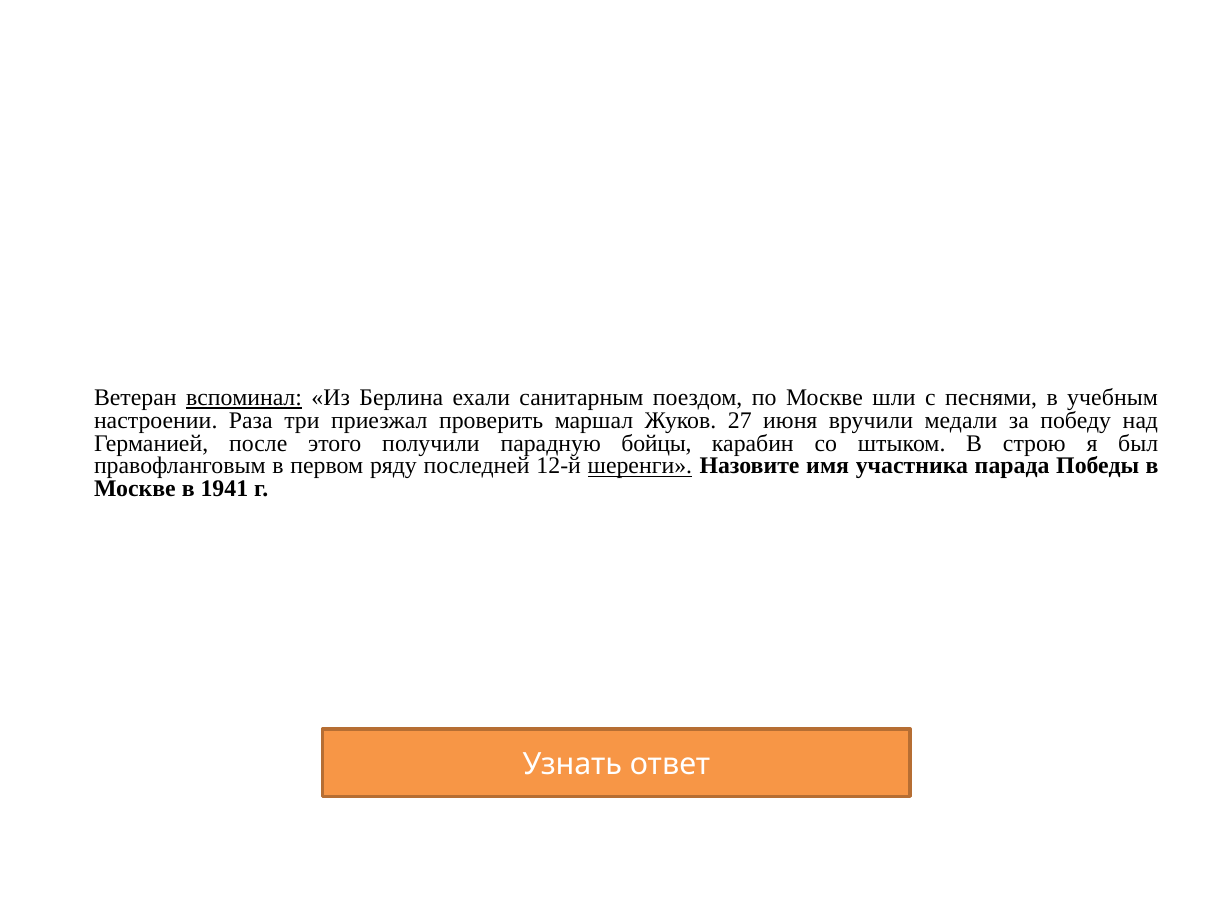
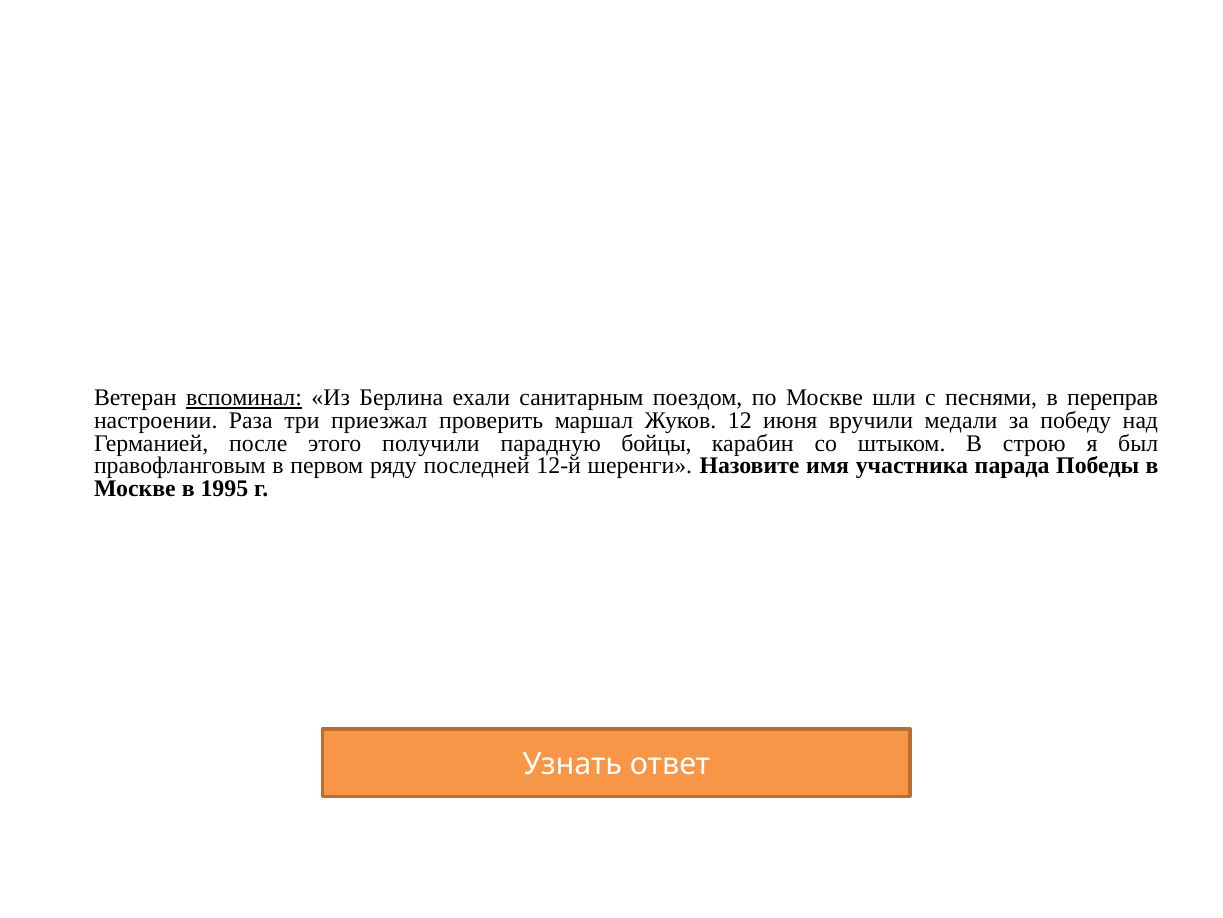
учебным: учебным -> переправ
27: 27 -> 12
шеренги underline: present -> none
1941: 1941 -> 1995
